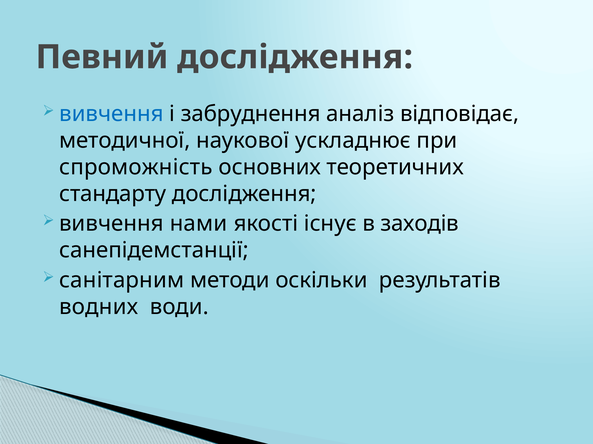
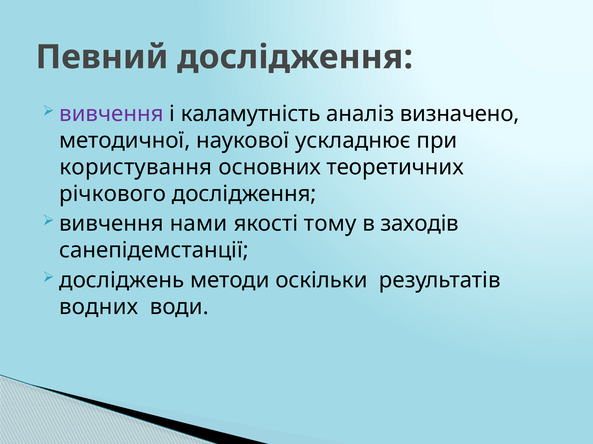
вивчення at (111, 114) colour: blue -> purple
забруднення: забруднення -> каламутність
відповідає: відповідає -> визначено
спроможність: спроможність -> користування
стандарту: стандарту -> річкового
існує: існує -> тому
санітарним: санітарним -> досліджень
